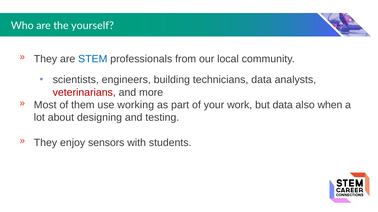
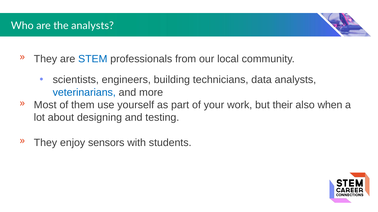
the yourself: yourself -> analysts
veterinarians colour: red -> blue
working: working -> yourself
but data: data -> their
